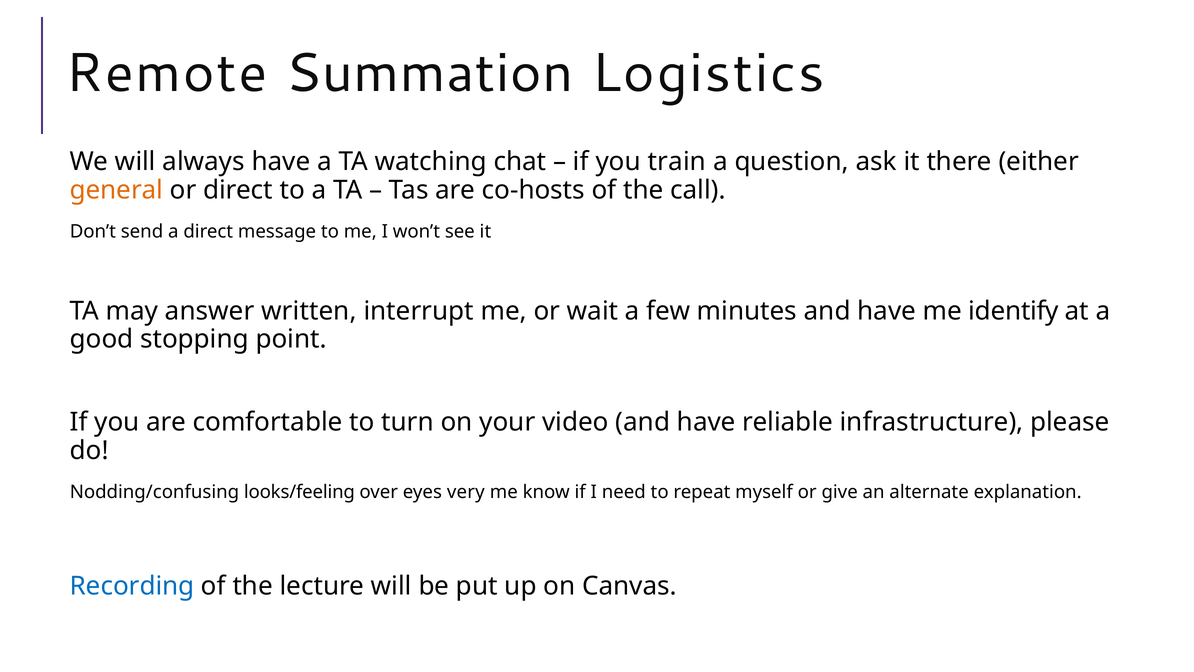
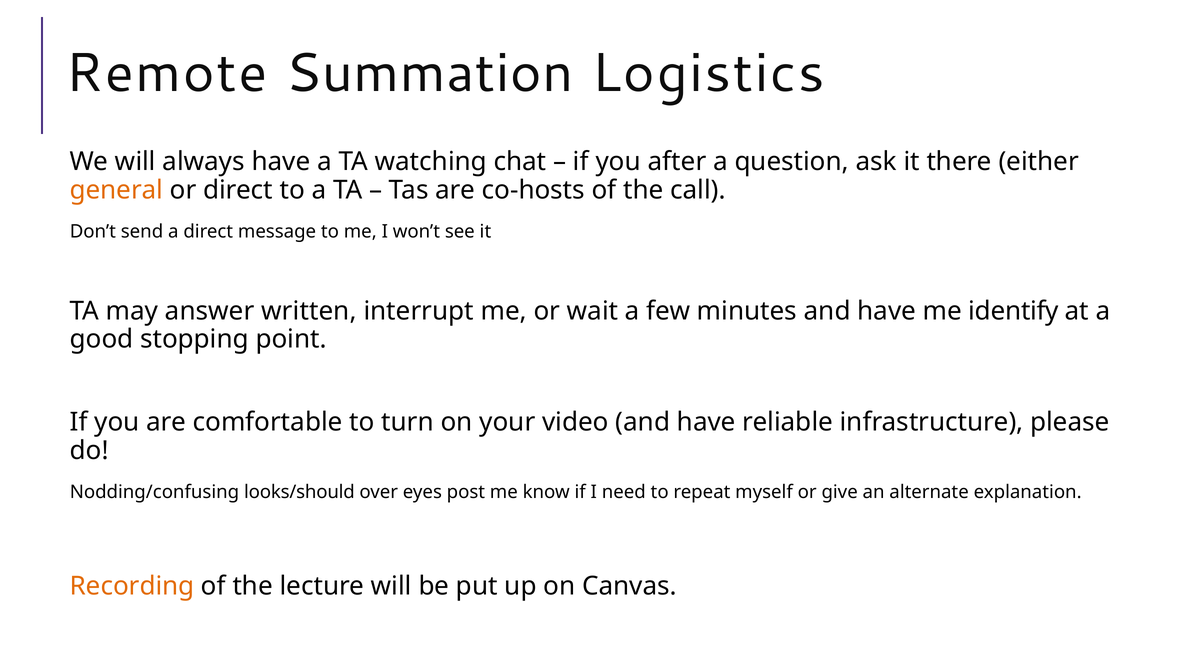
train: train -> after
looks/feeling: looks/feeling -> looks/should
very: very -> post
Recording colour: blue -> orange
